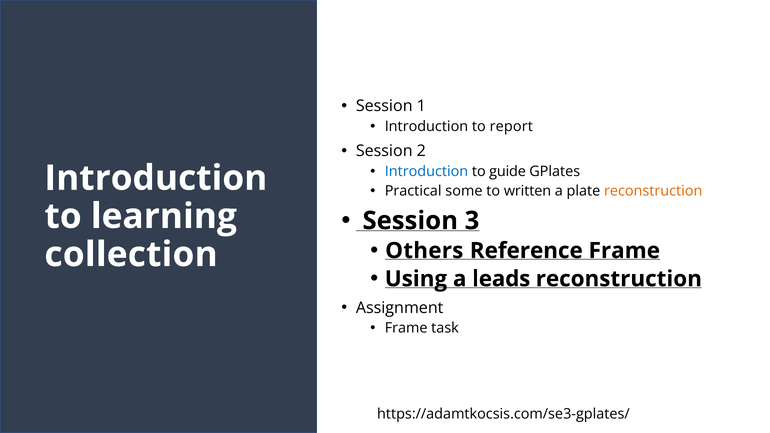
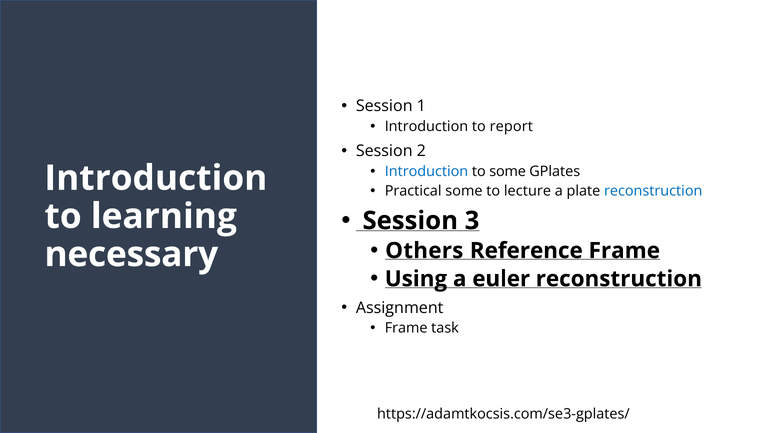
to guide: guide -> some
written: written -> lecture
reconstruction at (653, 191) colour: orange -> blue
collection: collection -> necessary
leads: leads -> euler
